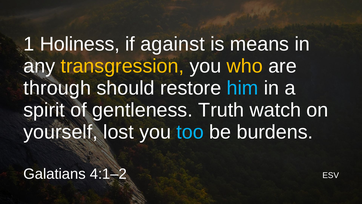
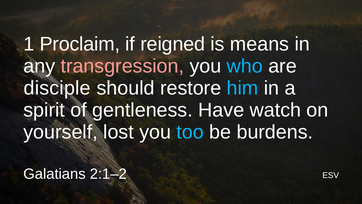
Holiness: Holiness -> Proclaim
against: against -> reigned
transgression colour: yellow -> pink
who colour: yellow -> light blue
through: through -> disciple
Truth: Truth -> Have
4:1–2: 4:1–2 -> 2:1–2
